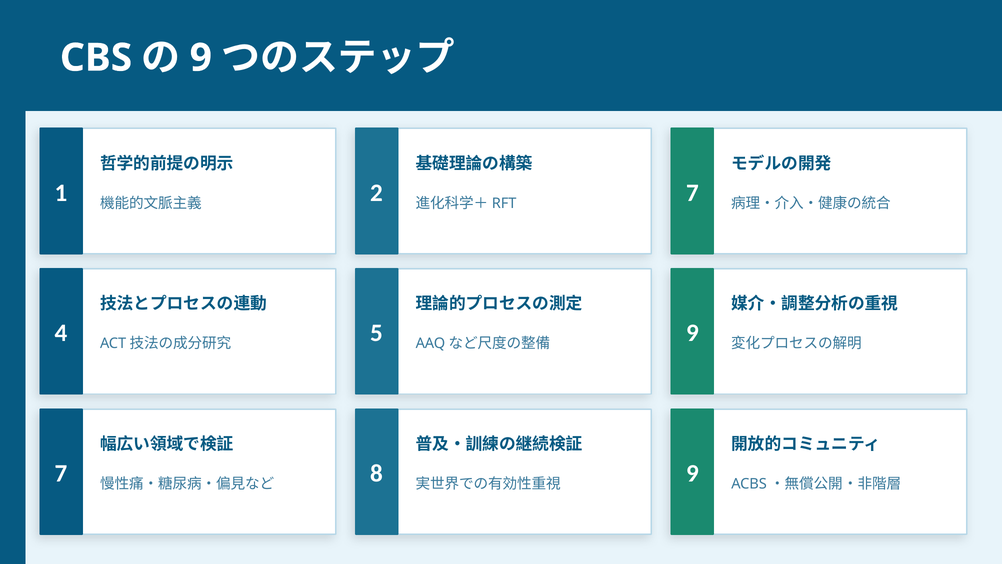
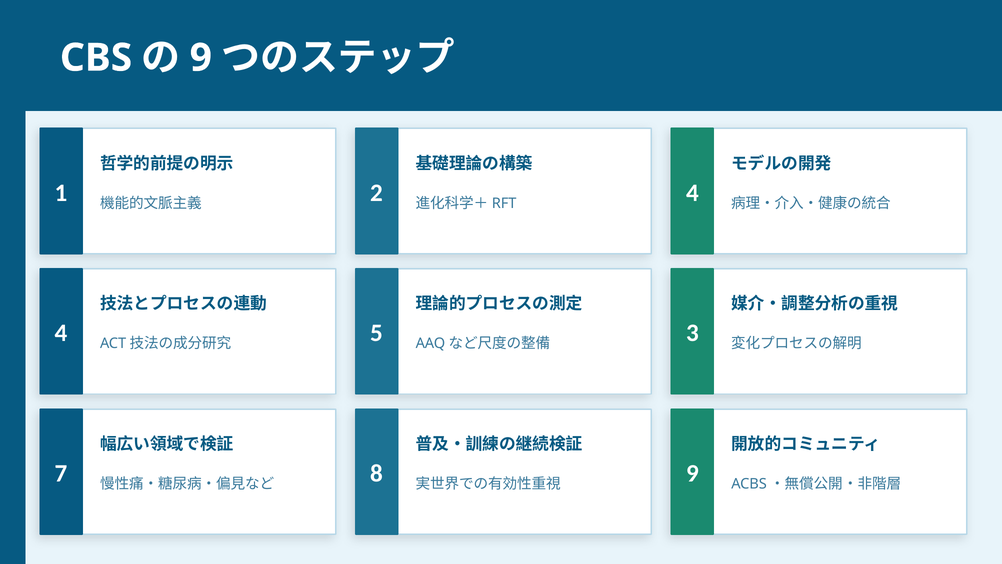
7 at (692, 193): 7 -> 4
9 at (692, 333): 9 -> 3
